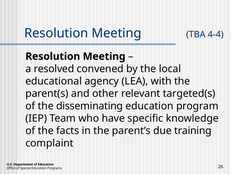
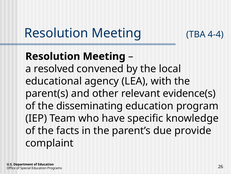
targeted(s: targeted(s -> evidence(s
training: training -> provide
